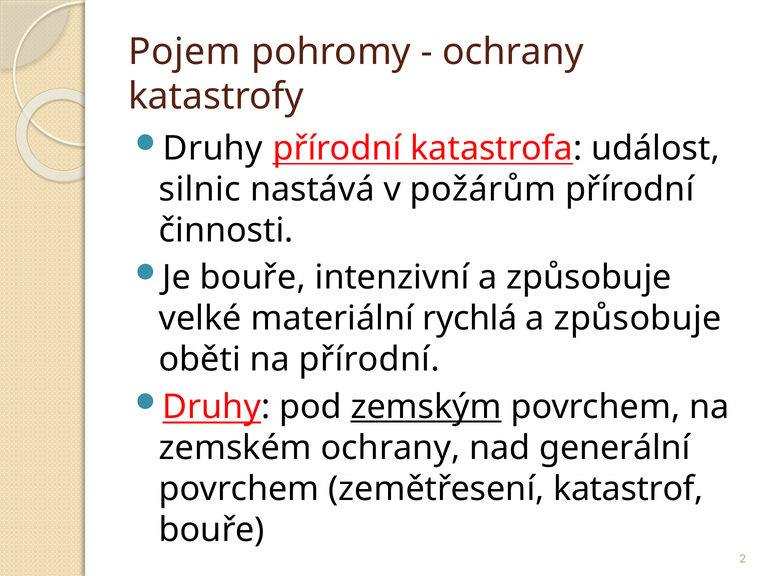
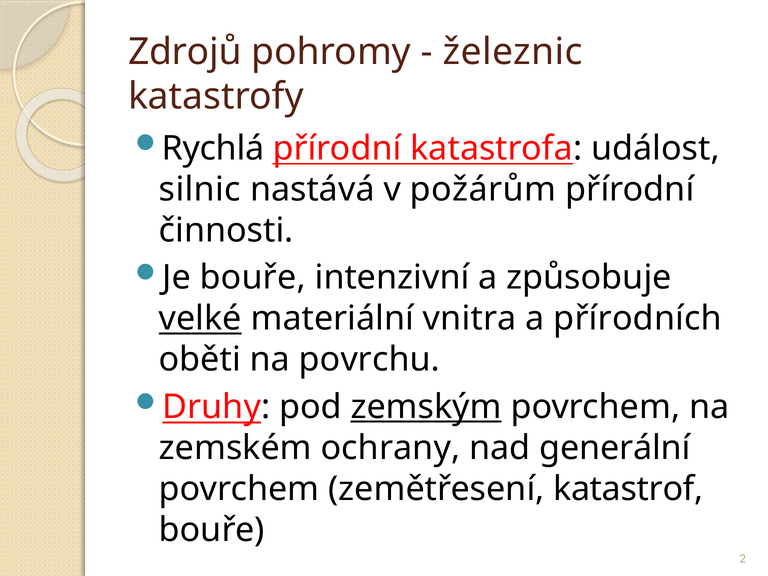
Pojem: Pojem -> Zdrojů
ochrany at (513, 52): ochrany -> železnic
Druhy at (213, 148): Druhy -> Rychlá
velké underline: none -> present
rychlá: rychlá -> vnitra
způsobuje at (638, 319): způsobuje -> přírodních
na přírodní: přírodní -> povrchu
